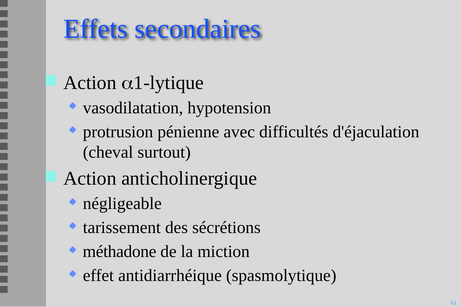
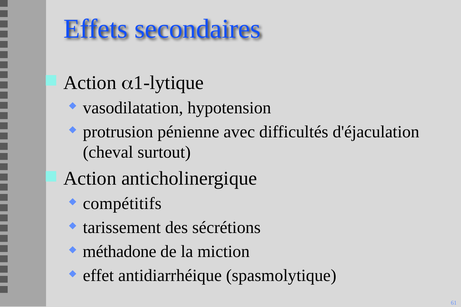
négligeable: négligeable -> compétitifs
